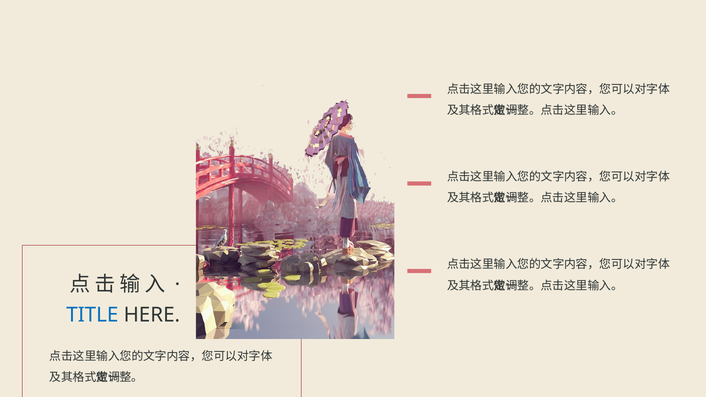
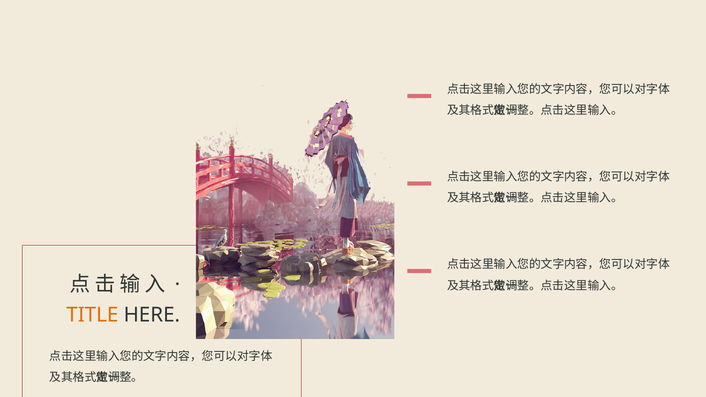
TITLE colour: blue -> orange
